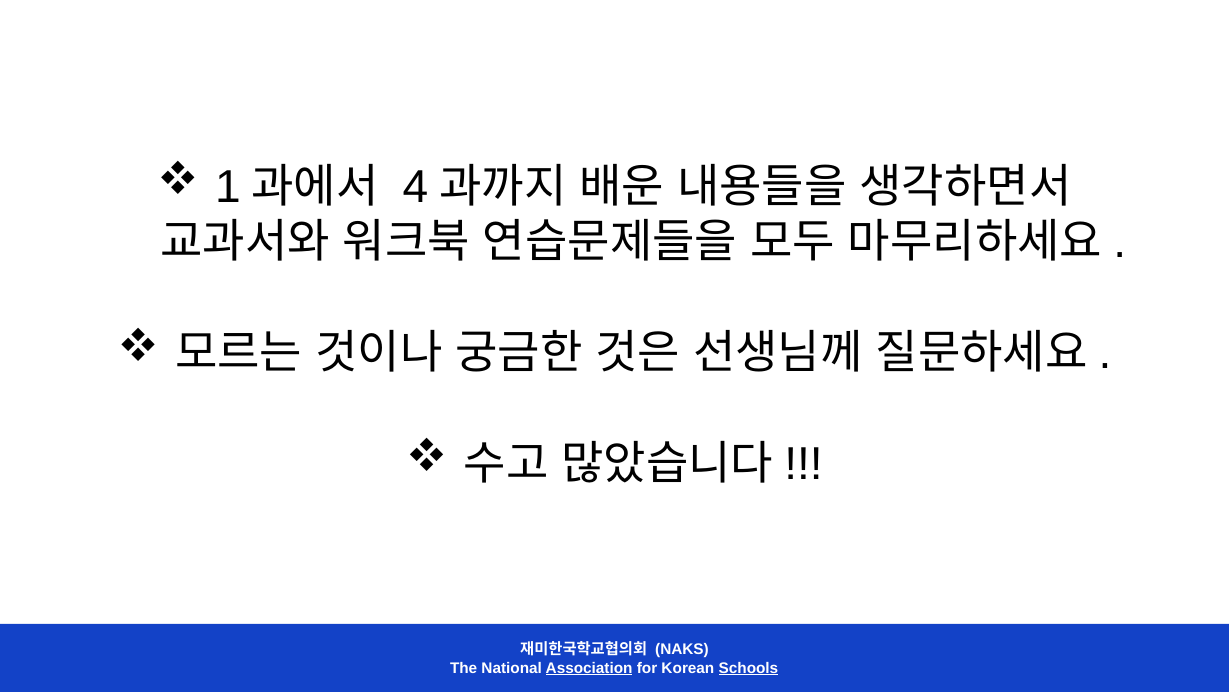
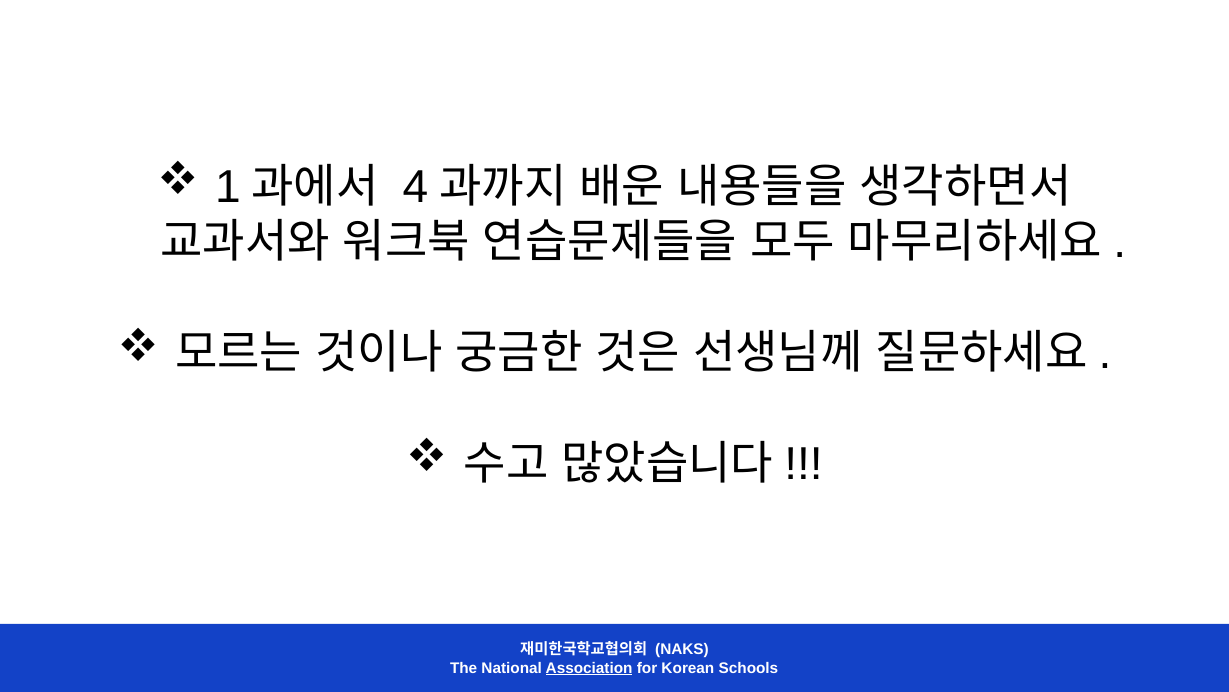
Schools underline: present -> none
